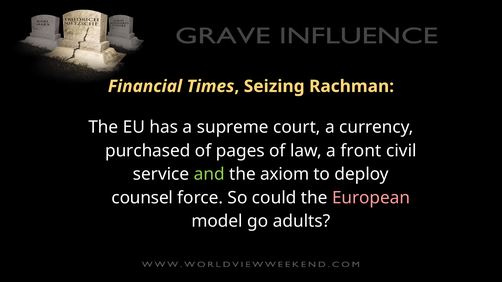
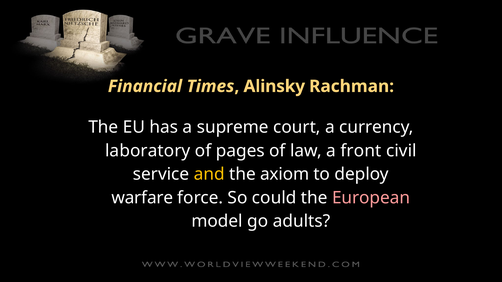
Seizing: Seizing -> Alinsky
purchased: purchased -> laboratory
and colour: light green -> yellow
counsel: counsel -> warfare
